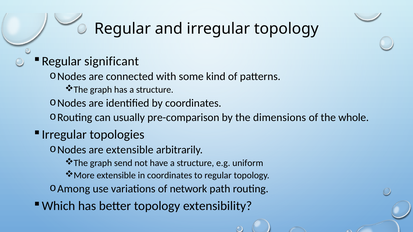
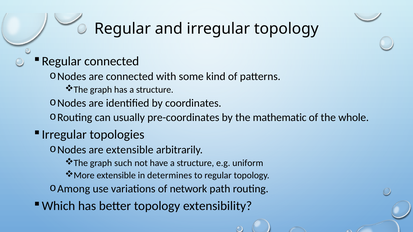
Regular significant: significant -> connected
pre-comparison: pre-comparison -> pre-coordinates
dimensions: dimensions -> mathematic
send: send -> such
in coordinates: coordinates -> determines
